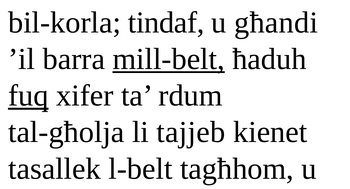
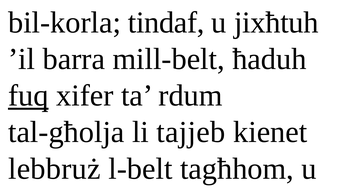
għandi: għandi -> jixħtuh
mill-belt underline: present -> none
tasallek: tasallek -> lebbruż
